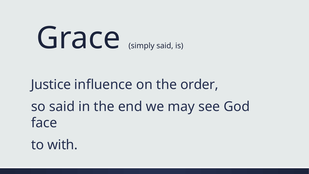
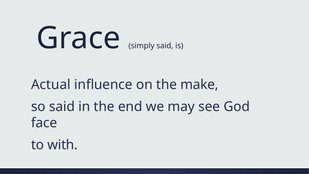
Justice: Justice -> Actual
order: order -> make
